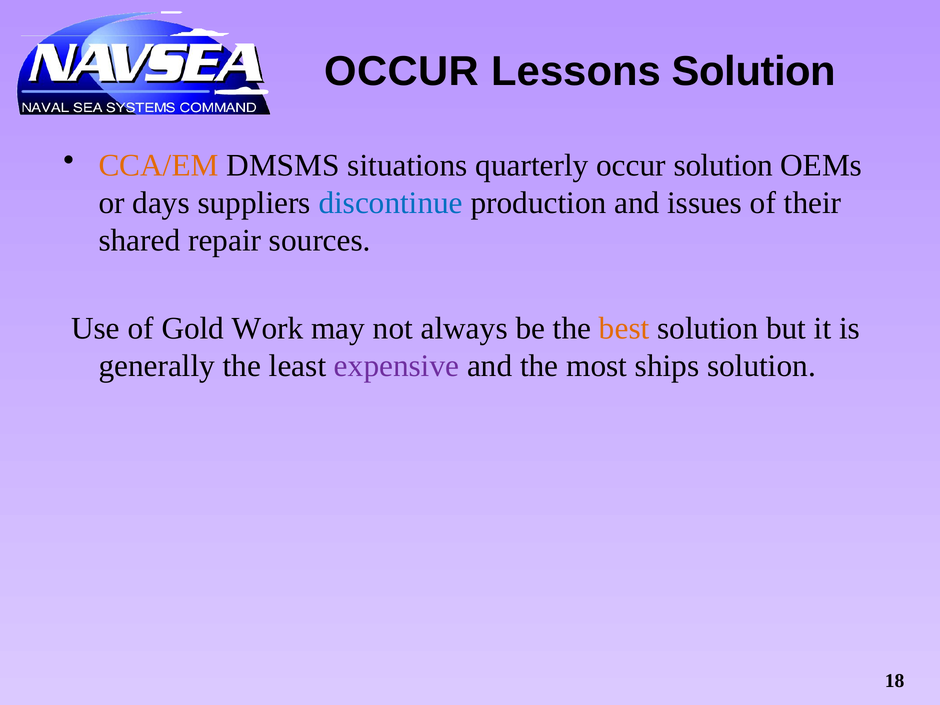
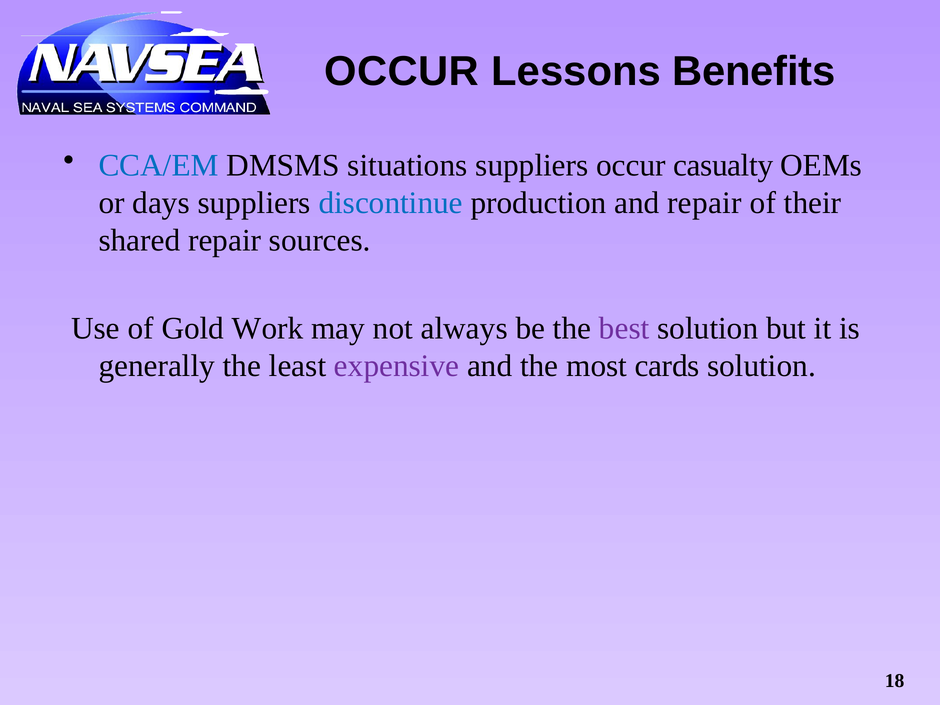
Lessons Solution: Solution -> Benefits
CCA/EM colour: orange -> blue
situations quarterly: quarterly -> suppliers
occur solution: solution -> casualty
and issues: issues -> repair
best colour: orange -> purple
ships: ships -> cards
